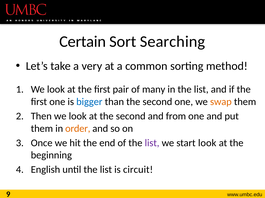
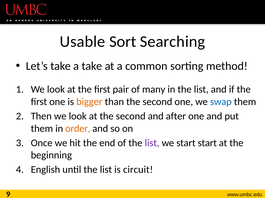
Certain: Certain -> Usable
a very: very -> take
bigger colour: blue -> orange
swap colour: orange -> blue
from: from -> after
start look: look -> start
